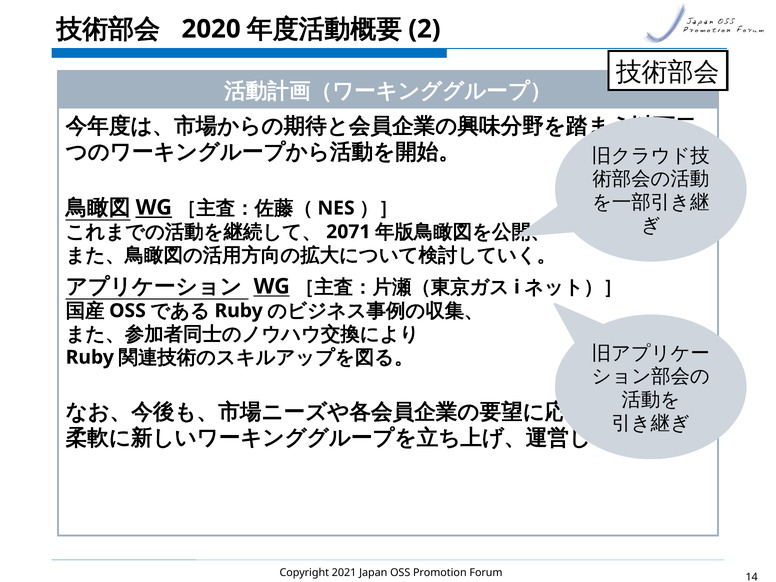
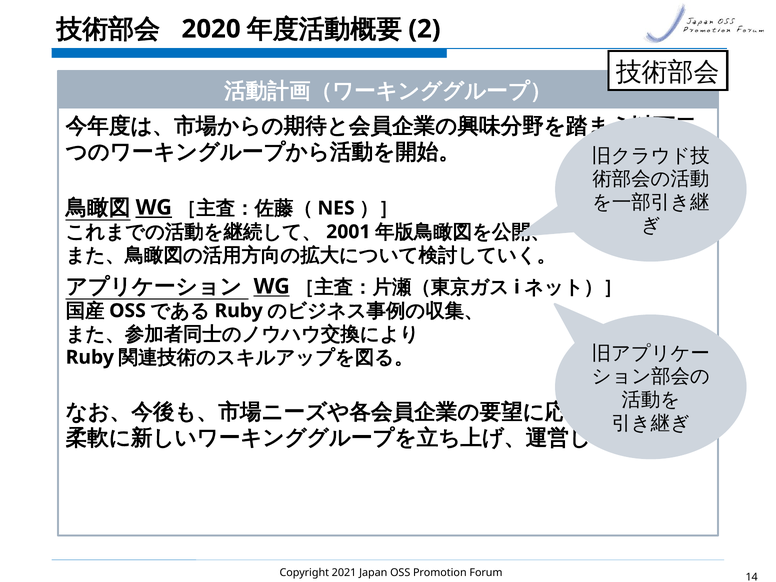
2071: 2071 -> 2001
